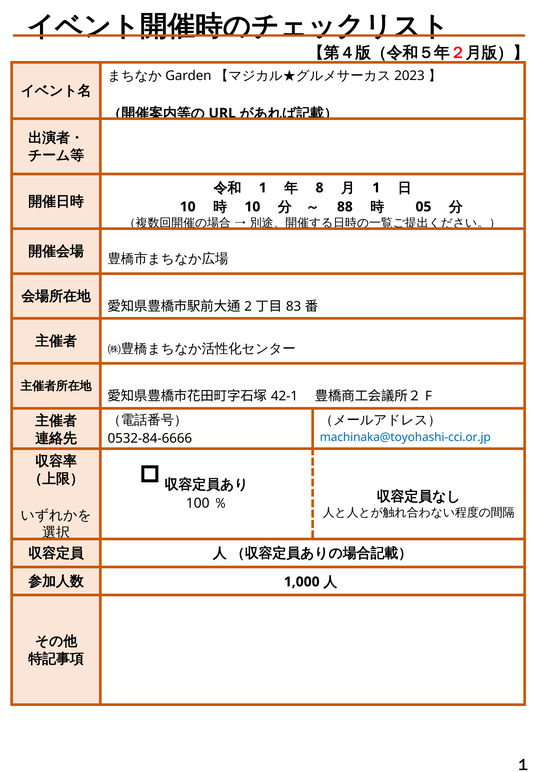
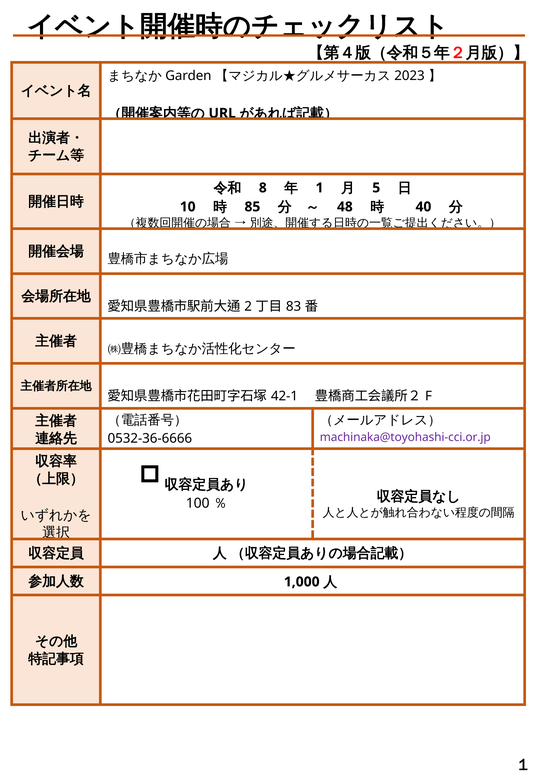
1 at (263, 188): 1 -> 8
8: 8 -> 1
1 at (376, 188): 1 -> 5
10 at (252, 207): 10 -> 85
88: 88 -> 48
05: 05 -> 40
machinaka@toyohashi-cci.or.jp colour: blue -> purple
0532-84-6666: 0532-84-6666 -> 0532-36-6666
